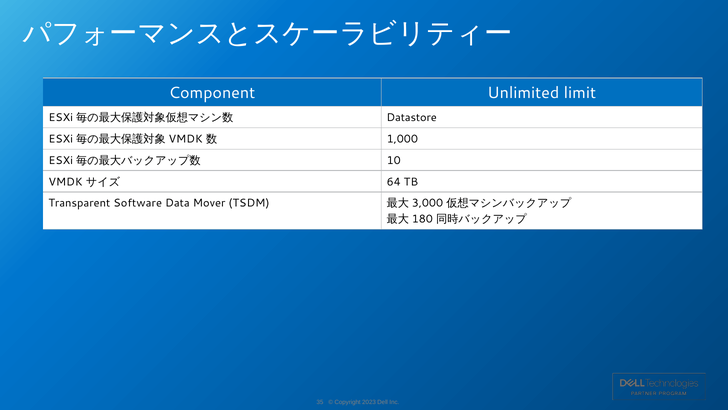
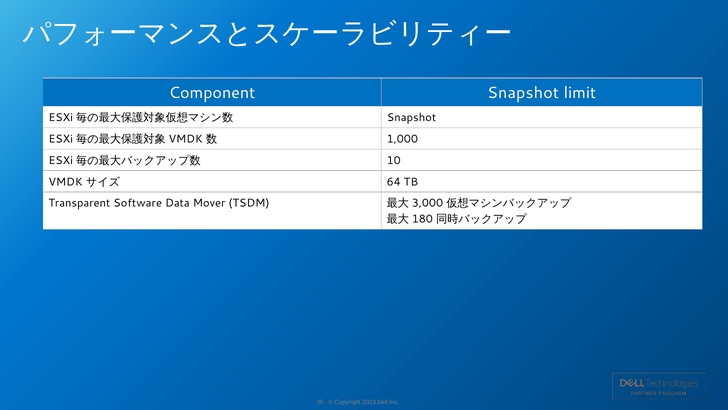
Component Unlimited: Unlimited -> Snapshot
Datastore at (412, 118): Datastore -> Snapshot
